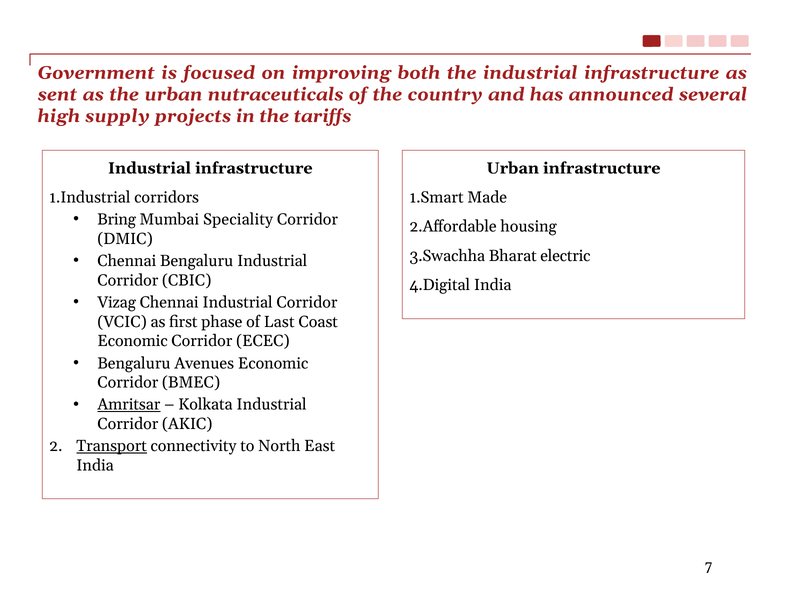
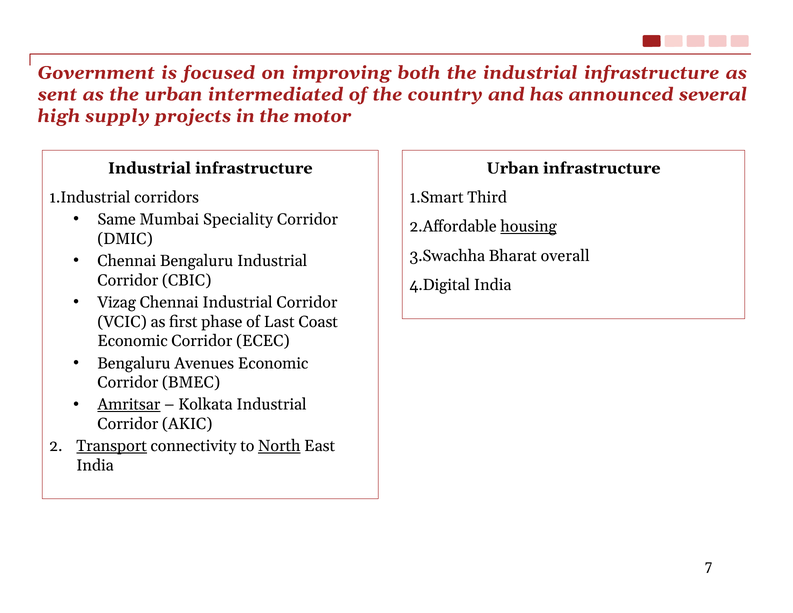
nutraceuticals: nutraceuticals -> intermediated
tariffs: tariffs -> motor
Made: Made -> Third
Bring: Bring -> Same
housing underline: none -> present
electric: electric -> overall
North underline: none -> present
